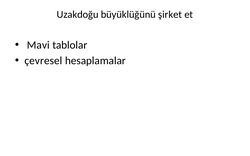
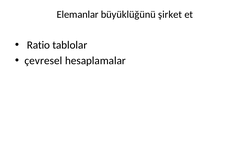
Uzakdoğu: Uzakdoğu -> Elemanlar
Mavi: Mavi -> Ratio
